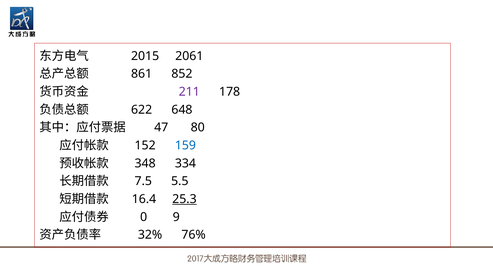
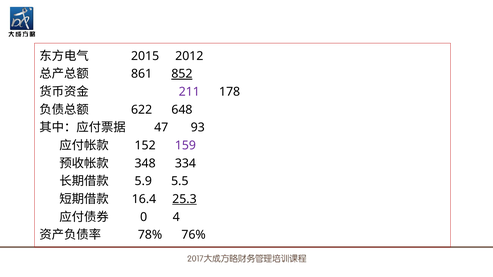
2061: 2061 -> 2012
852 underline: none -> present
80: 80 -> 93
159 colour: blue -> purple
7.5: 7.5 -> 5.9
9: 9 -> 4
32%: 32% -> 78%
